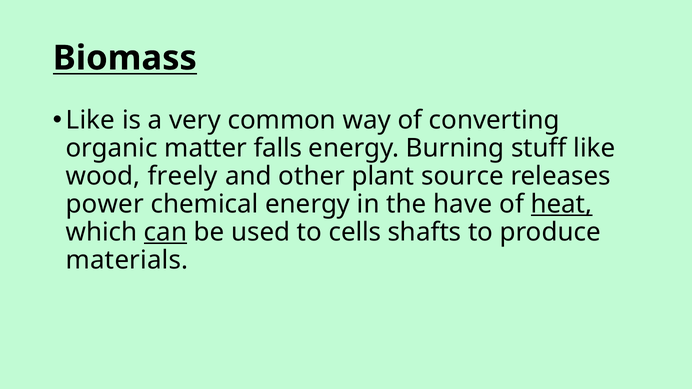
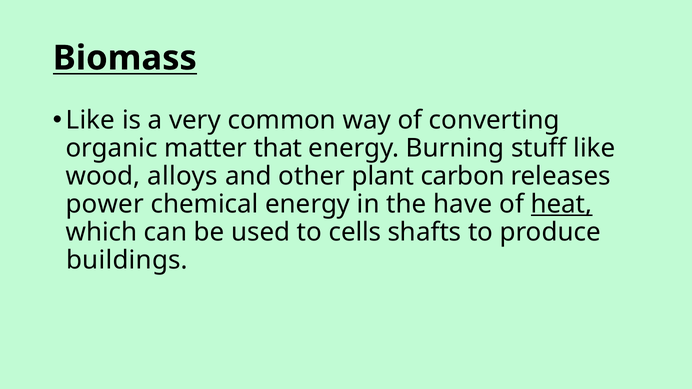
falls: falls -> that
freely: freely -> alloys
source: source -> carbon
can underline: present -> none
materials: materials -> buildings
